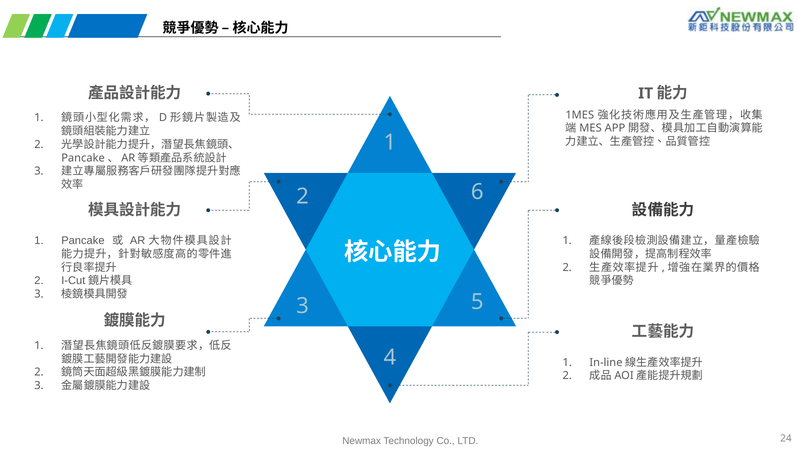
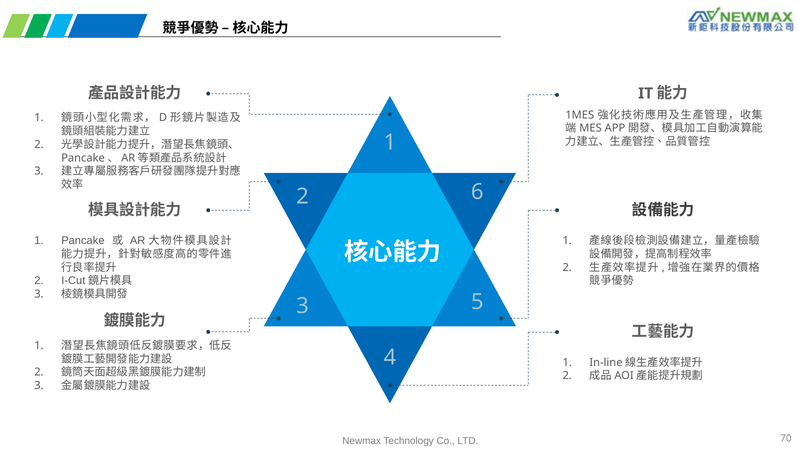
24: 24 -> 70
